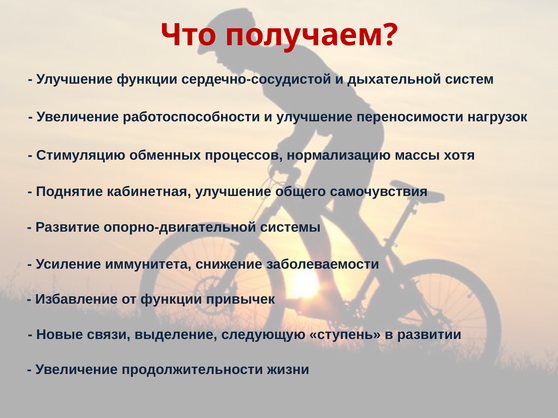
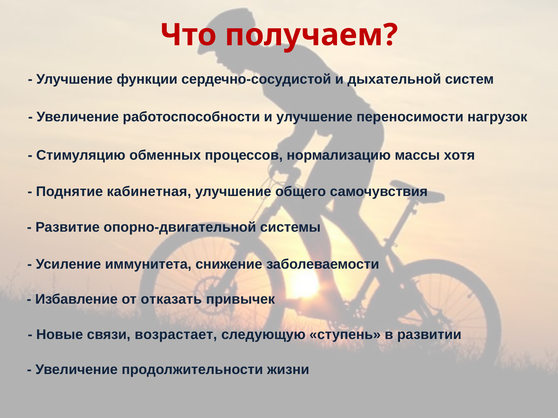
от функции: функции -> отказать
выделение: выделение -> возрастает
